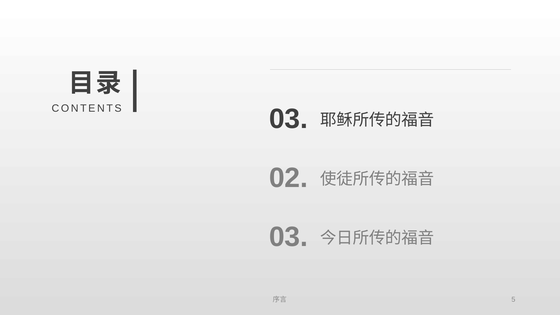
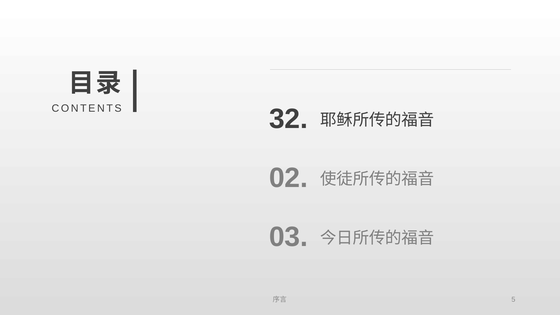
CONTENTS 03: 03 -> 32
